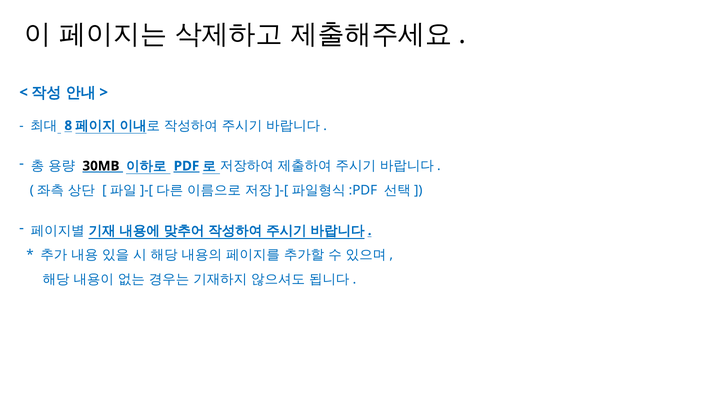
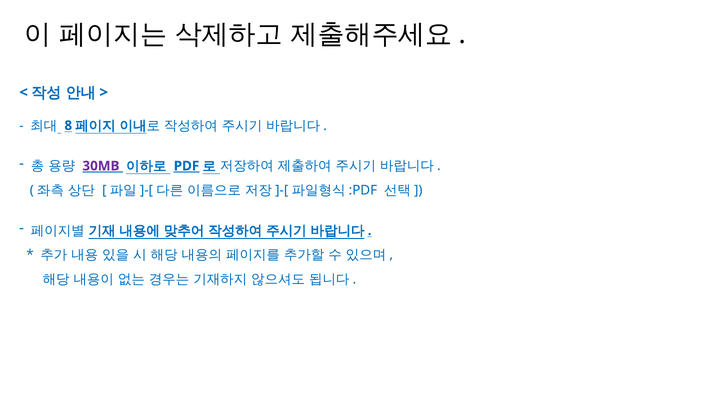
30MB colour: black -> purple
